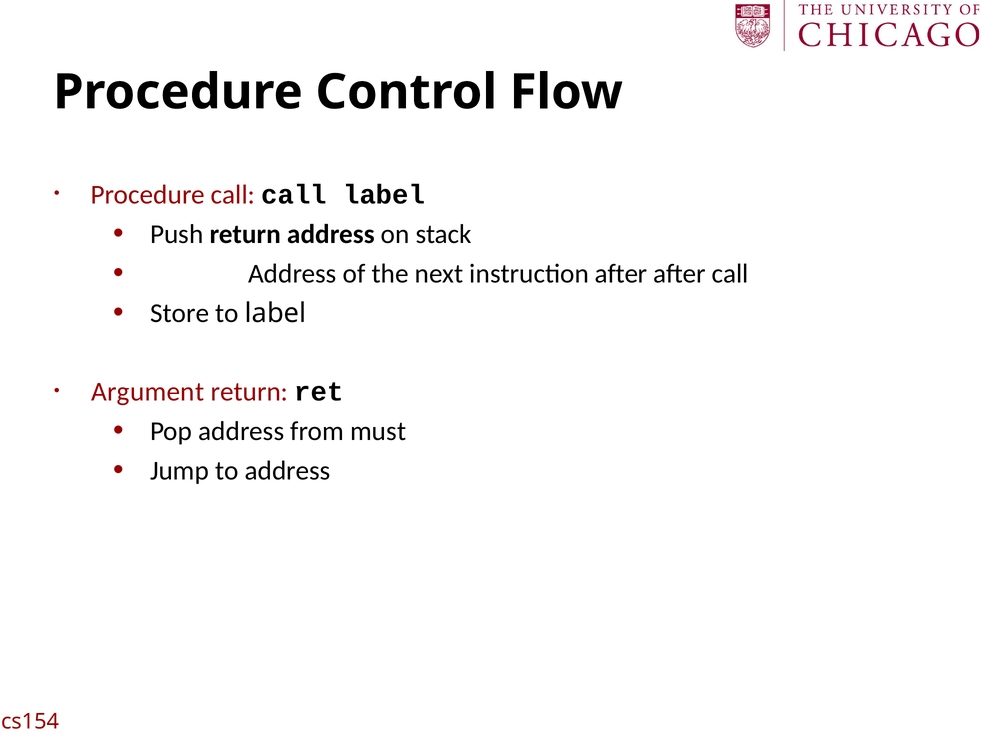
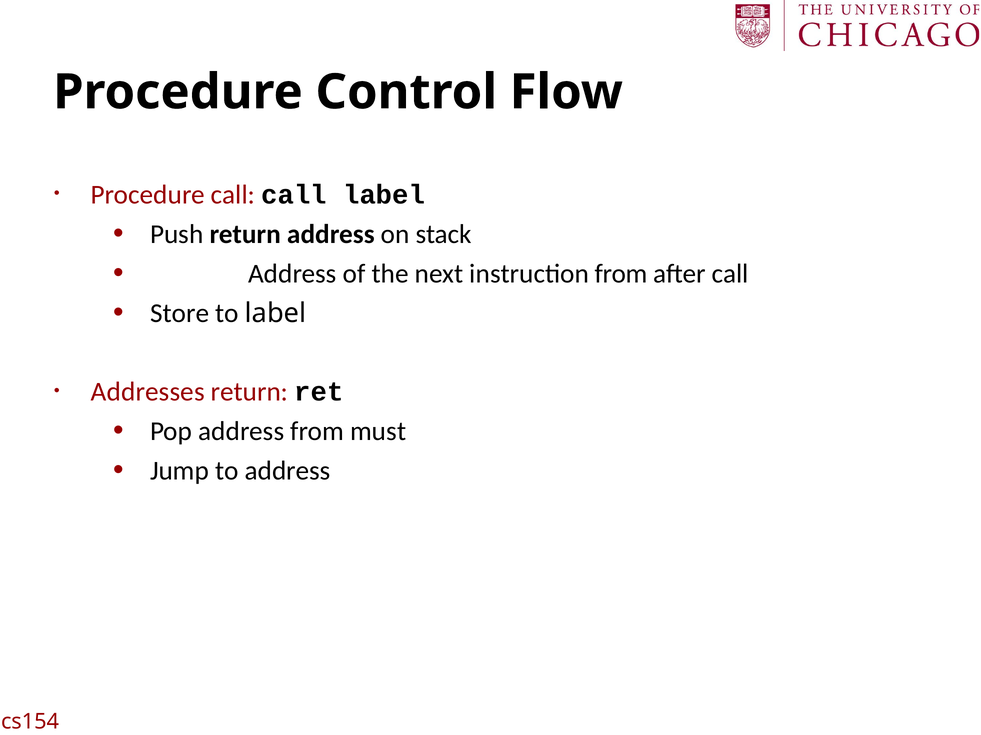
instruction after: after -> from
Argument: Argument -> Addresses
